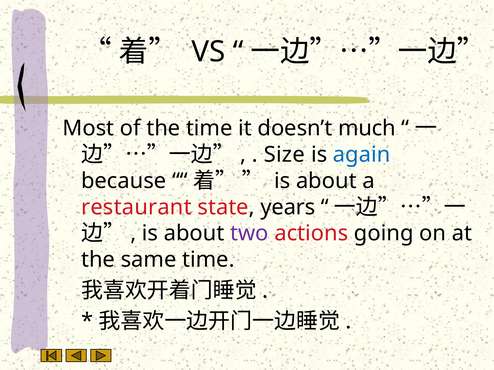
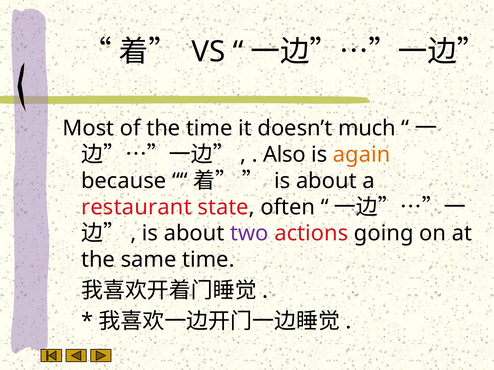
Size: Size -> Also
again colour: blue -> orange
years: years -> often
